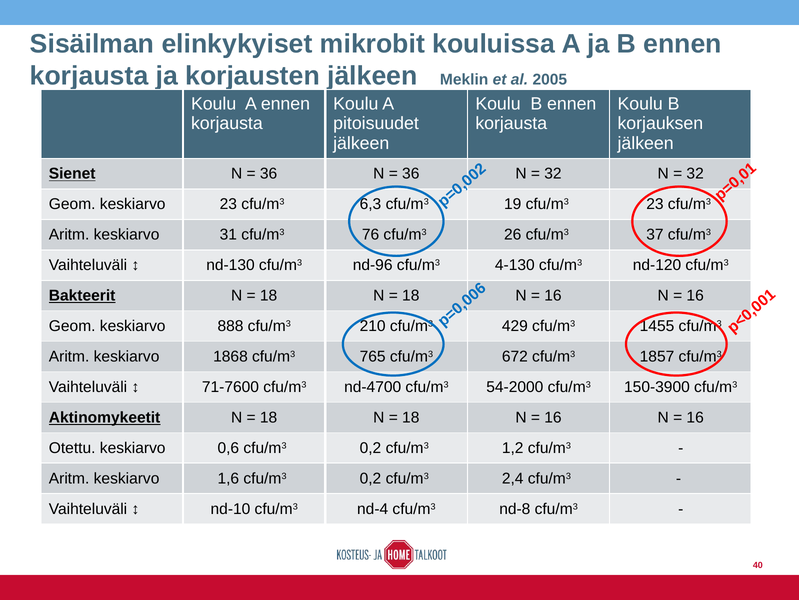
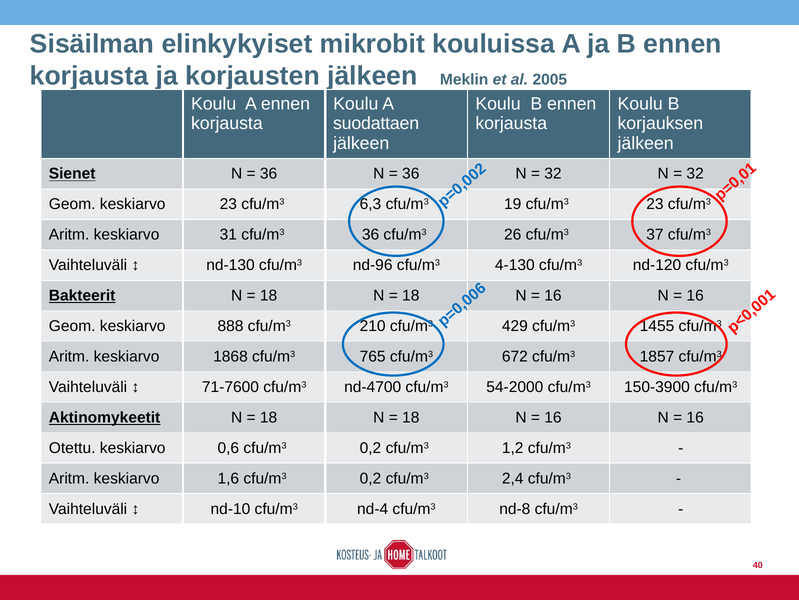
pitoisuudet: pitoisuudet -> suodattaen
cfu/m3 76: 76 -> 36
